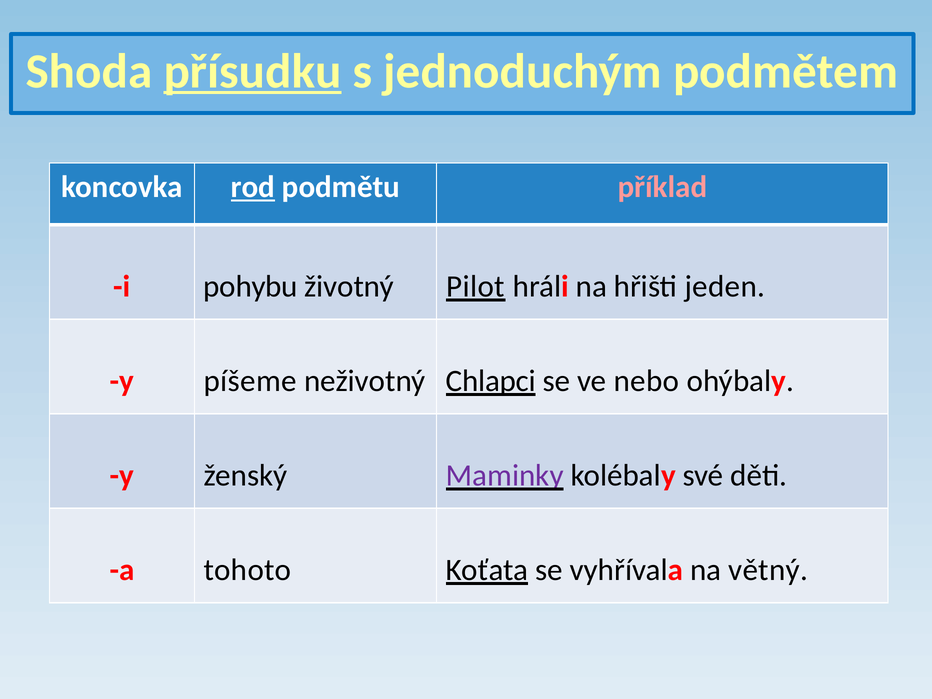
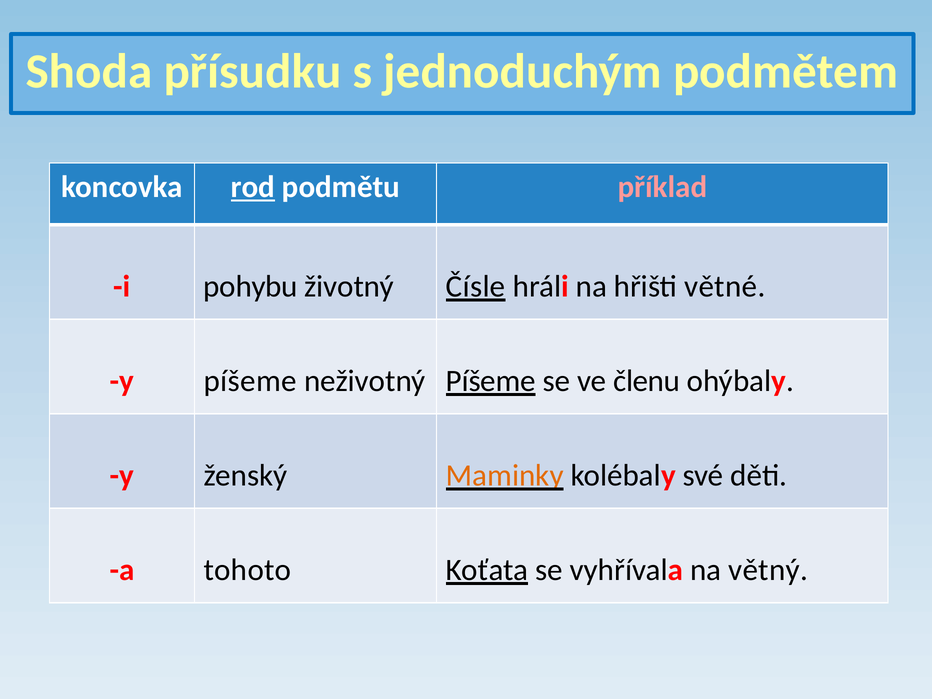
přísudku underline: present -> none
Pilot: Pilot -> Čísle
jeden: jeden -> větné
neživotný Chlapci: Chlapci -> Píšeme
nebo: nebo -> členu
Maminky colour: purple -> orange
